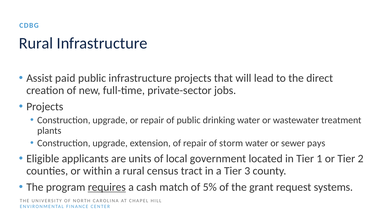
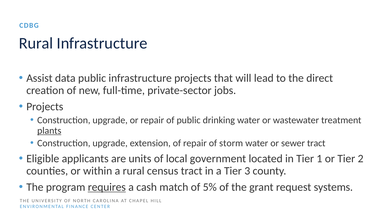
paid: paid -> data
plants underline: none -> present
sewer pays: pays -> tract
